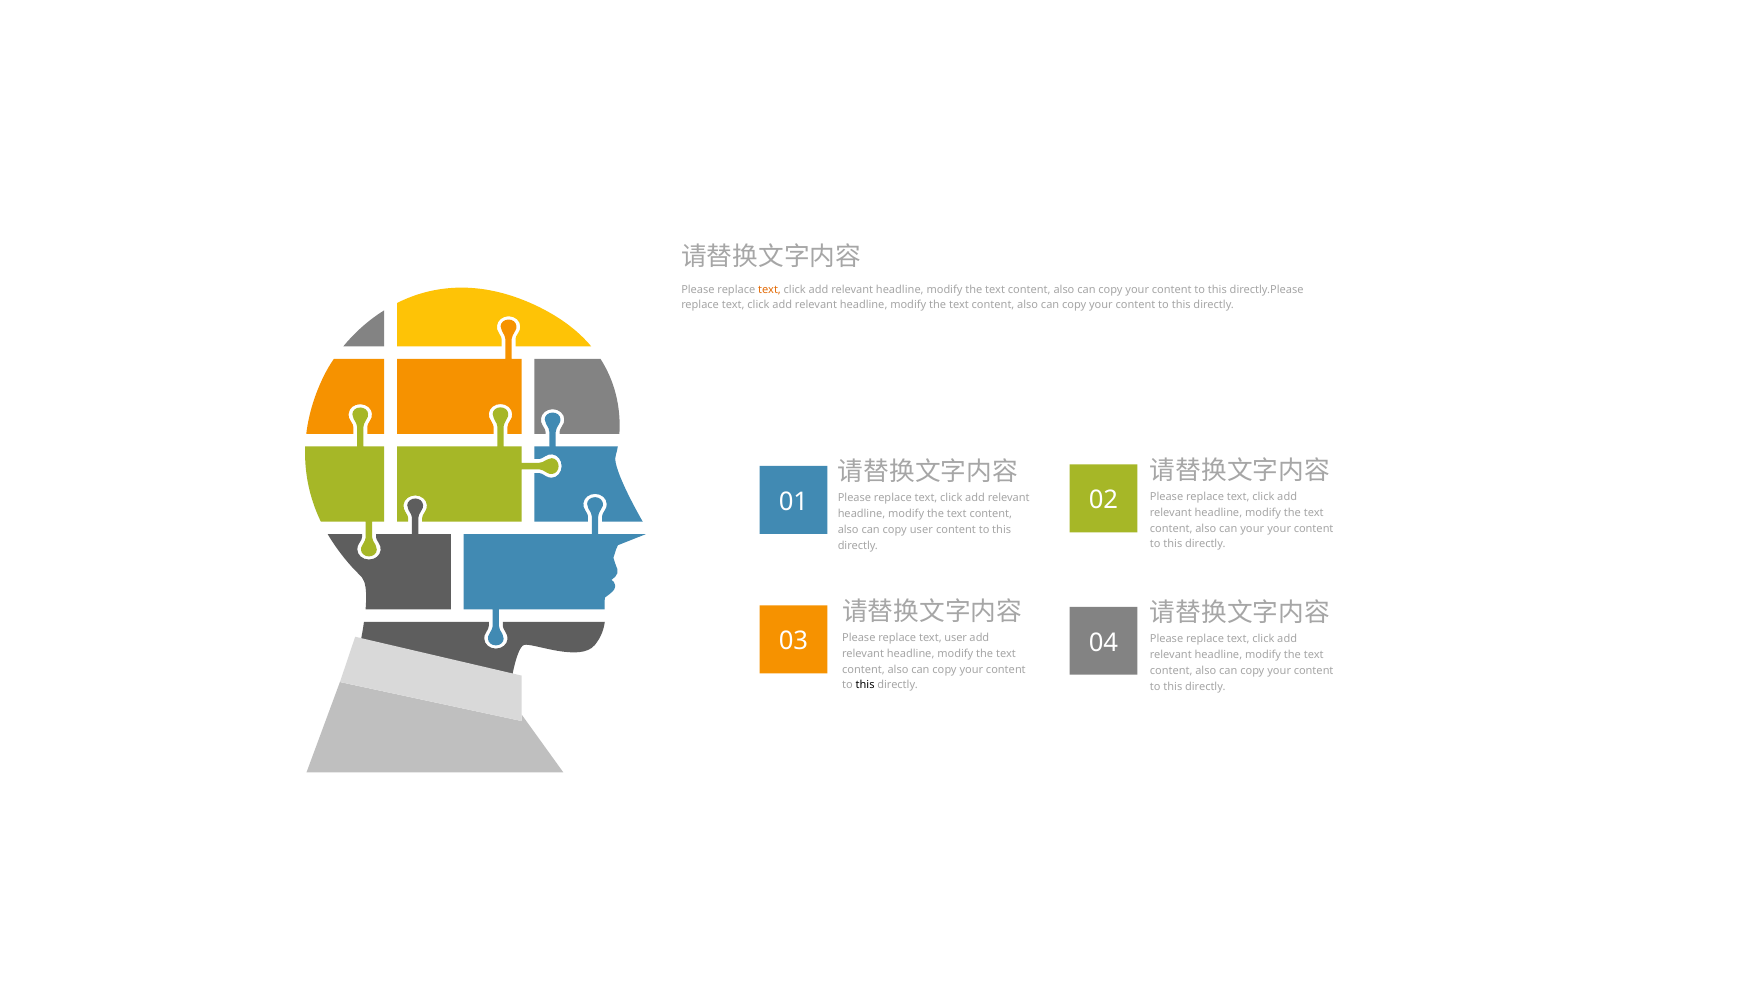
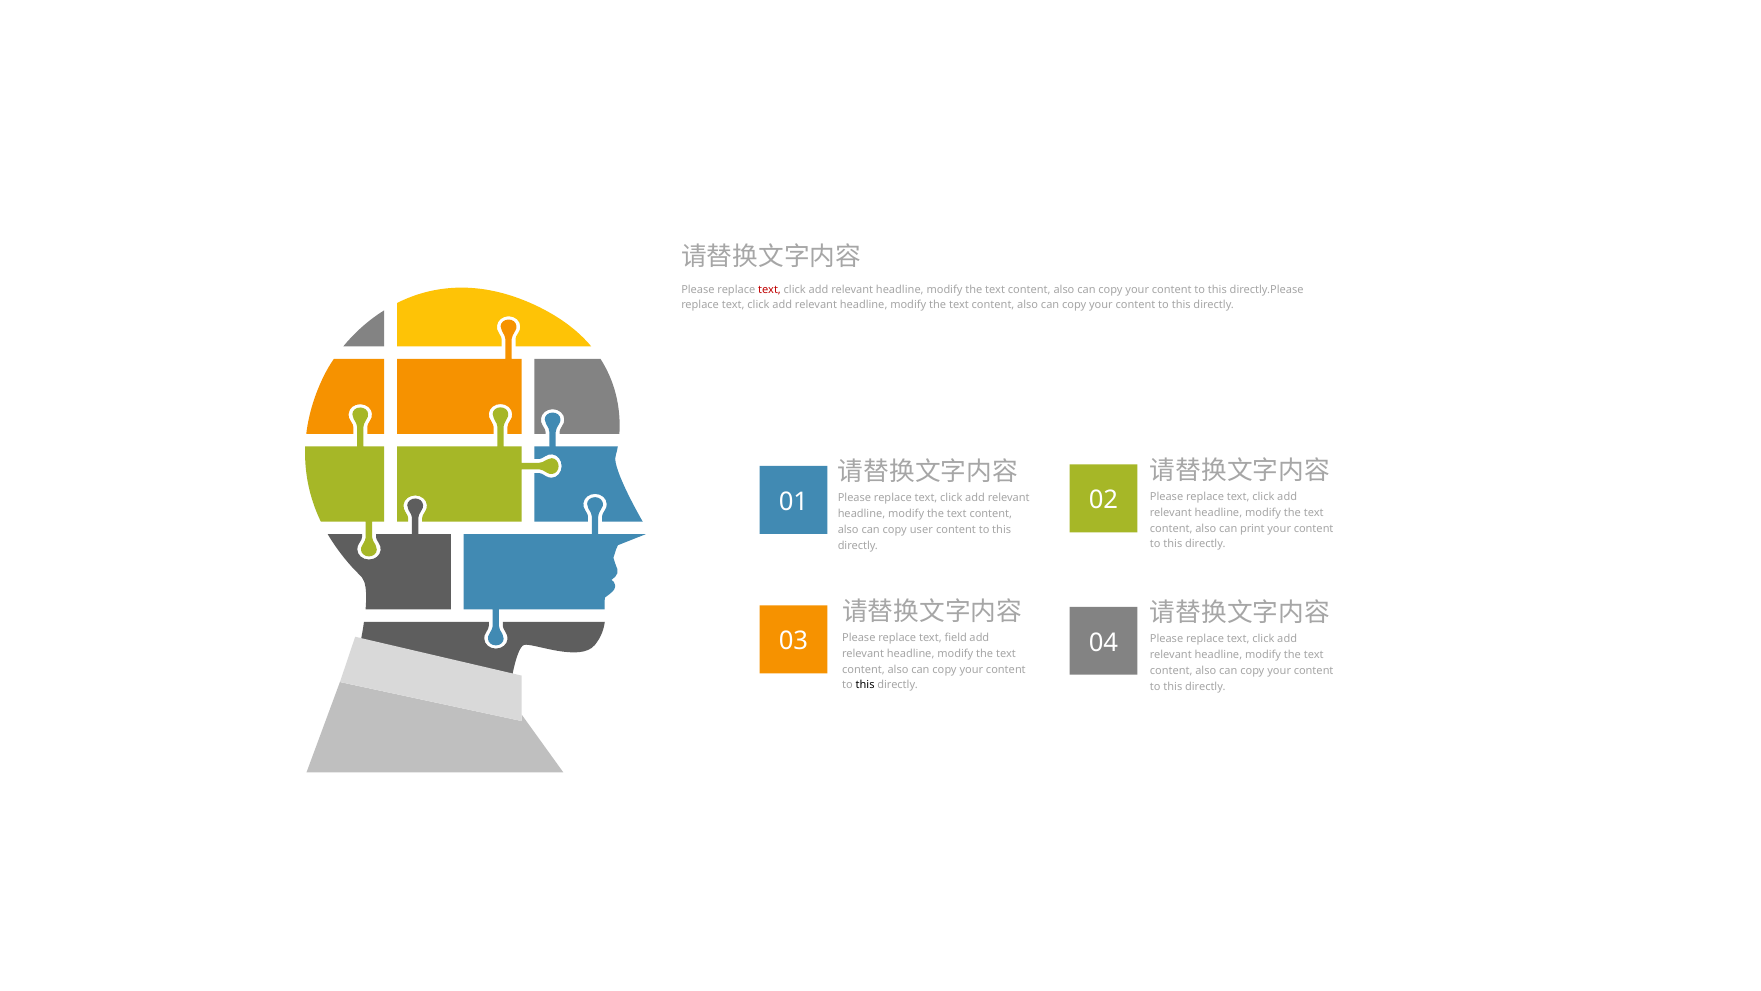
text at (770, 289) colour: orange -> red
can your: your -> print
text user: user -> field
